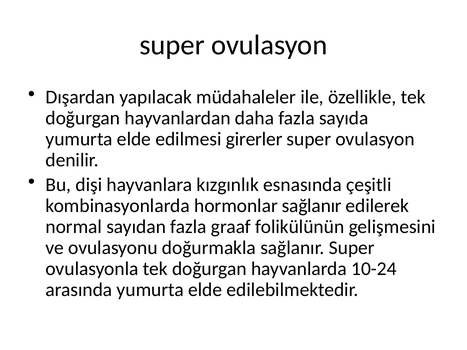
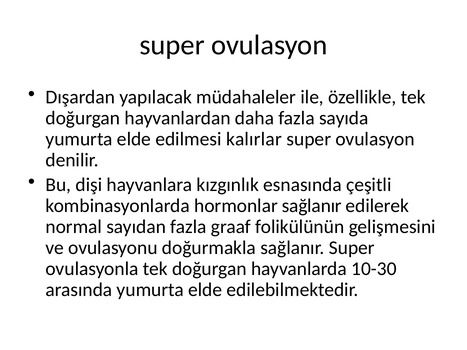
girerler: girerler -> kalırlar
10-24: 10-24 -> 10-30
